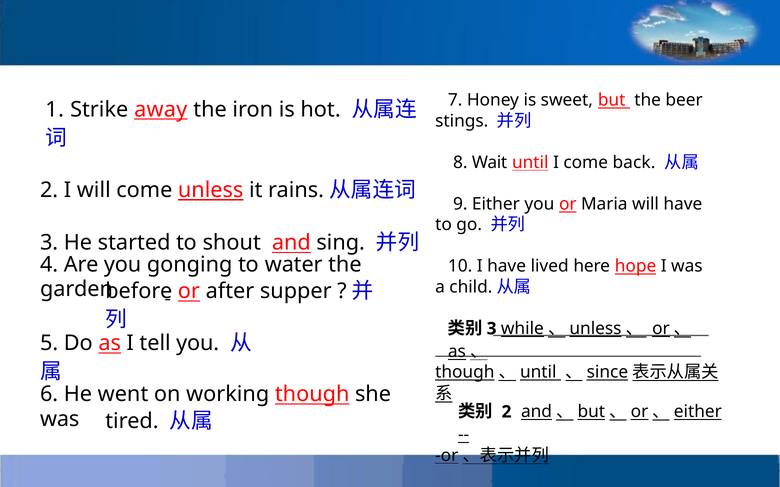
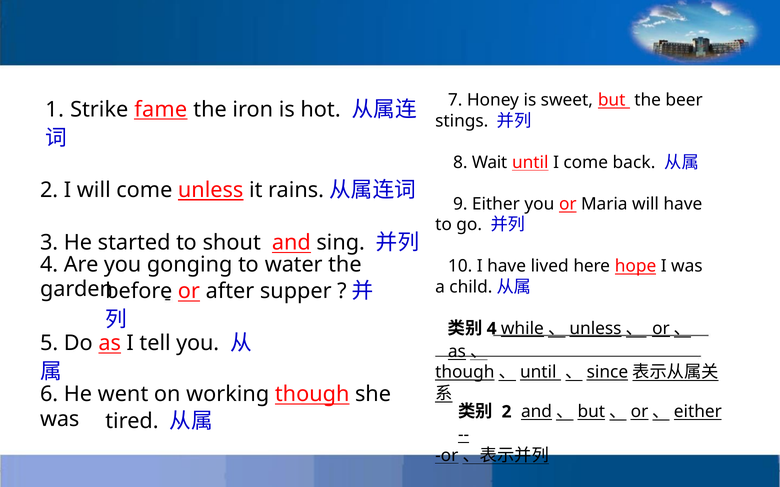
away: away -> fame
3 at (492, 329): 3 -> 4
